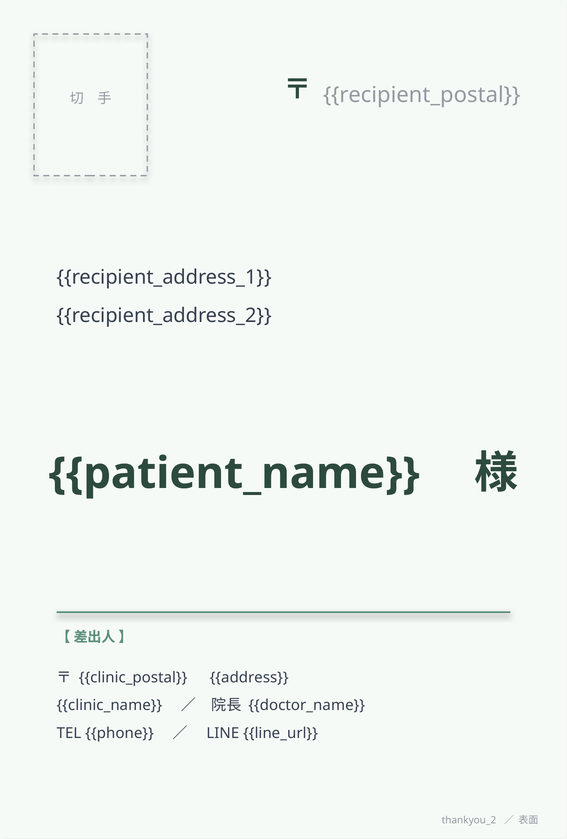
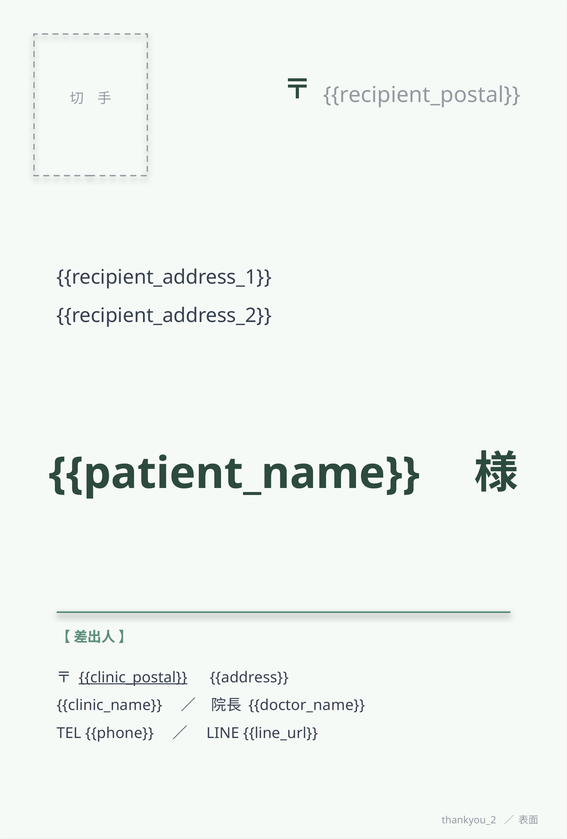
clinic_postal underline: none -> present
